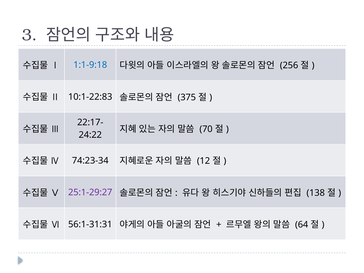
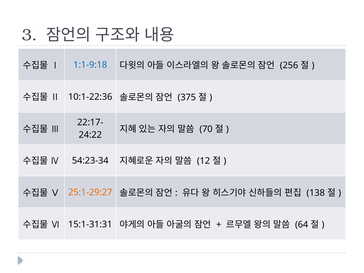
10:1-22:83: 10:1-22:83 -> 10:1-22:36
74:23-34: 74:23-34 -> 54:23-34
25:1-29:27 colour: purple -> orange
56:1-31:31: 56:1-31:31 -> 15:1-31:31
